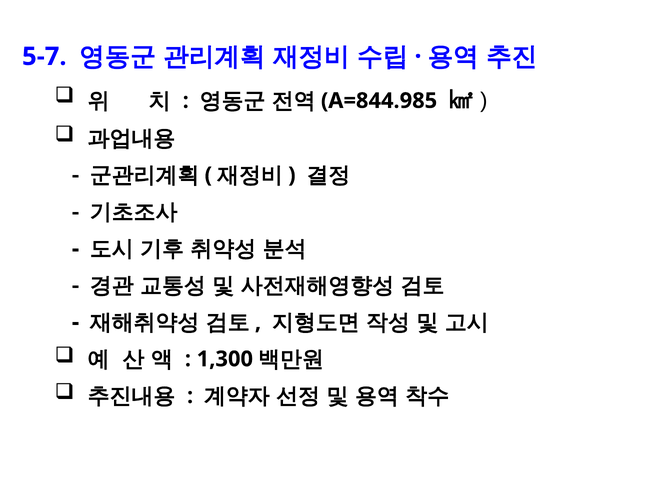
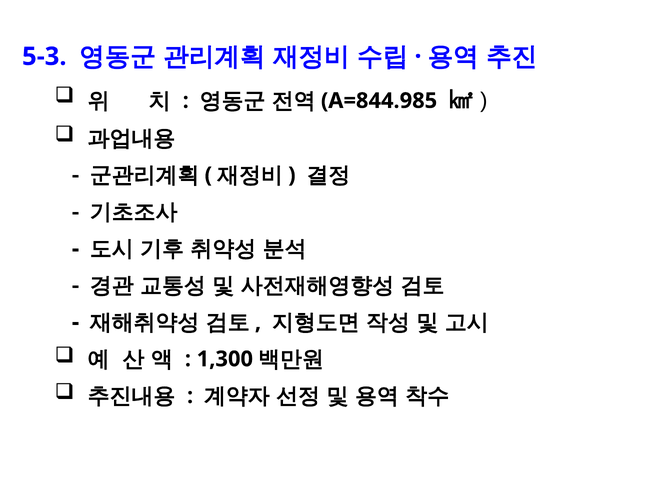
5-7: 5-7 -> 5-3
